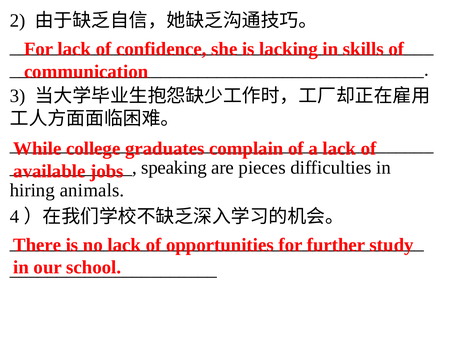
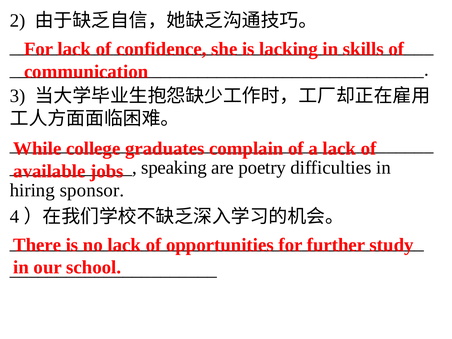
pieces: pieces -> poetry
animals: animals -> sponsor
